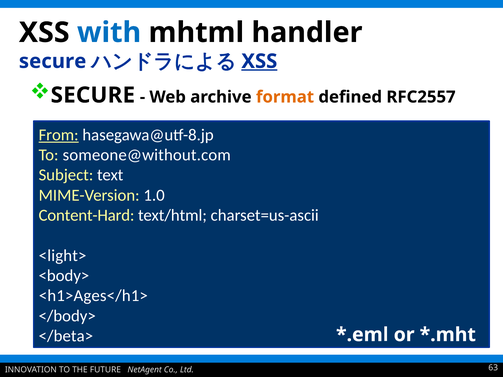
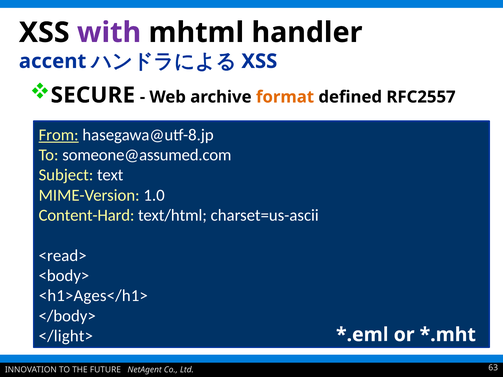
with colour: blue -> purple
secure at (53, 61): secure -> accent
XSS at (259, 61) underline: present -> none
someone@without.com: someone@without.com -> someone@assumed.com
<light>: <light> -> <read>
</beta>: </beta> -> </light>
